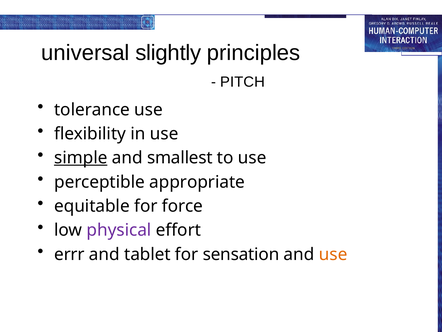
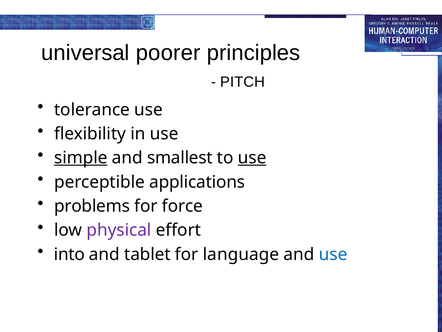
slightly: slightly -> poorer
use at (252, 158) underline: none -> present
appropriate: appropriate -> applications
equitable: equitable -> problems
errr: errr -> into
sensation: sensation -> language
use at (333, 254) colour: orange -> blue
